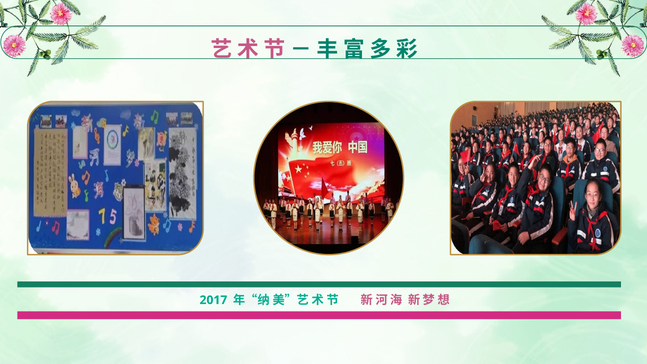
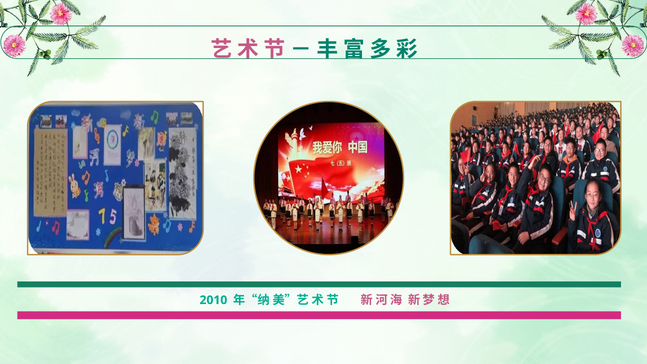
2017: 2017 -> 2010
